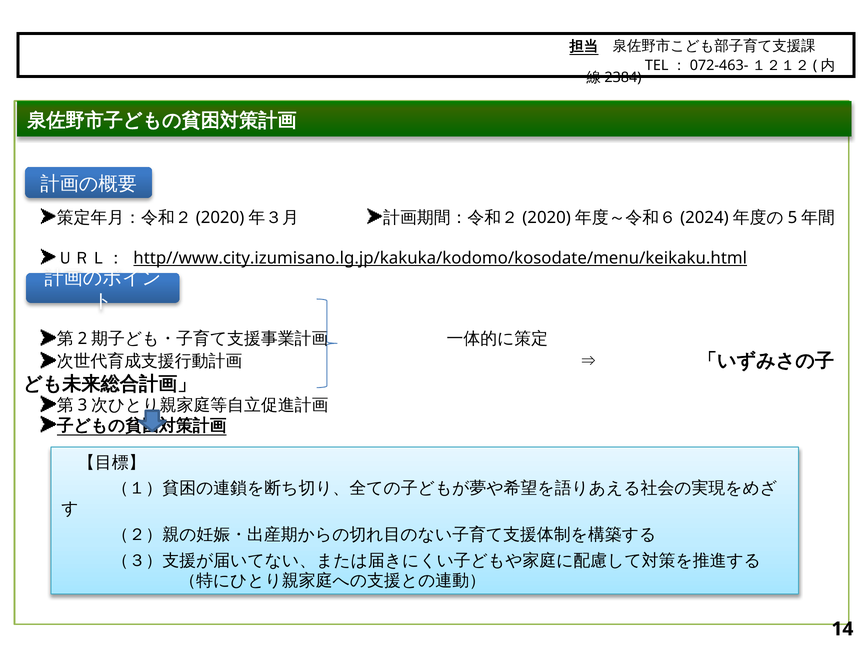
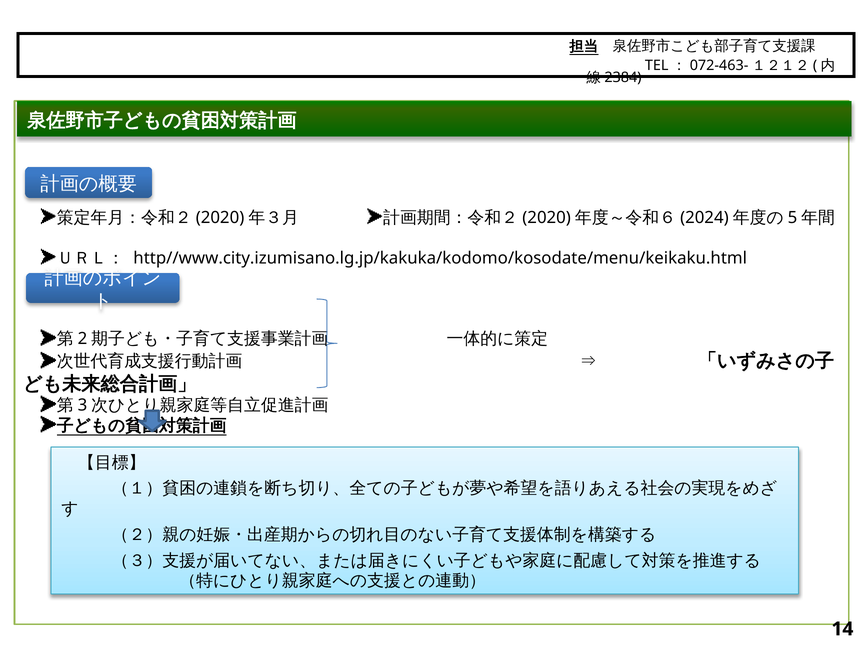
http//www.city.izumisano.lg.jp/kakuka/kodomo/kosodate/menu/keikaku.html underline: present -> none
